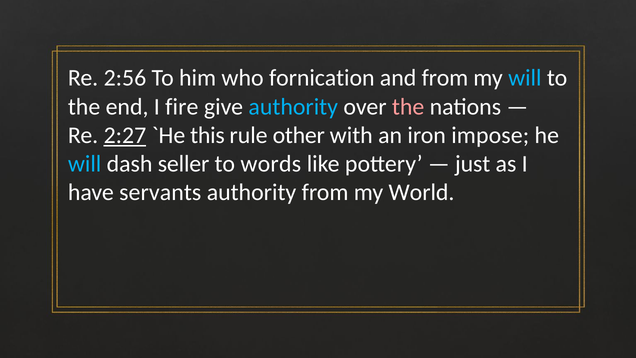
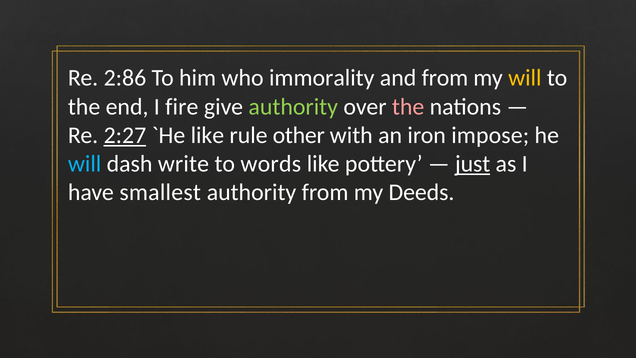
2:56: 2:56 -> 2:86
fornication: fornication -> immorality
will at (525, 78) colour: light blue -> yellow
authority at (293, 107) colour: light blue -> light green
this at (207, 135): this -> like
seller: seller -> write
just underline: none -> present
servants: servants -> smallest
World: World -> Deeds
